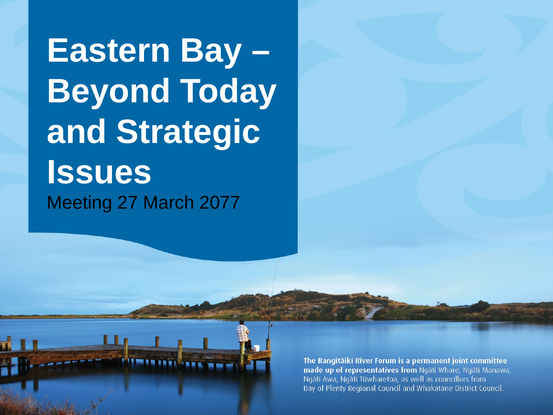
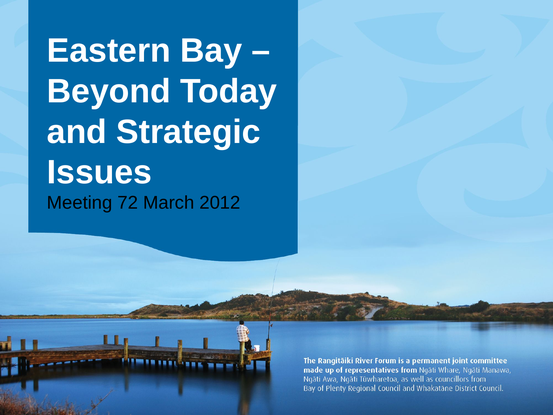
27: 27 -> 72
2077: 2077 -> 2012
